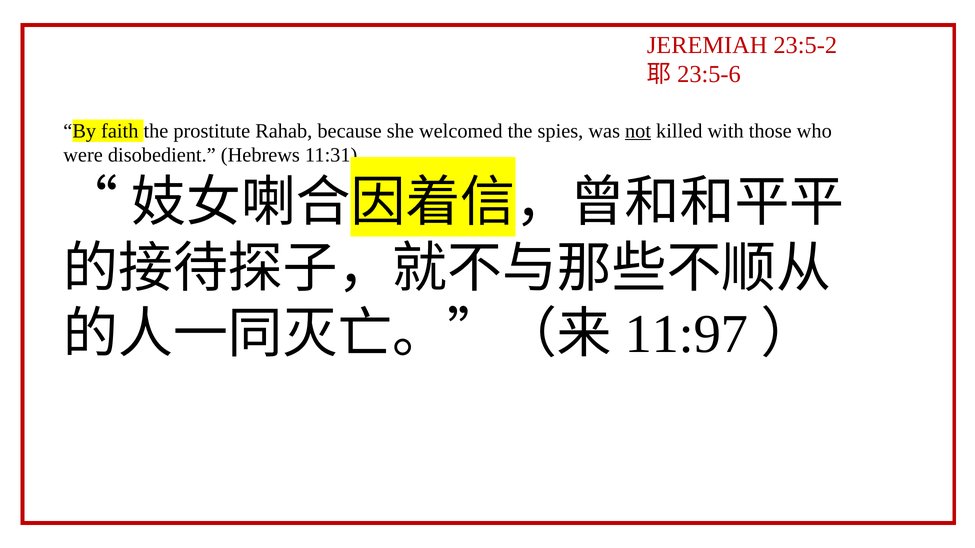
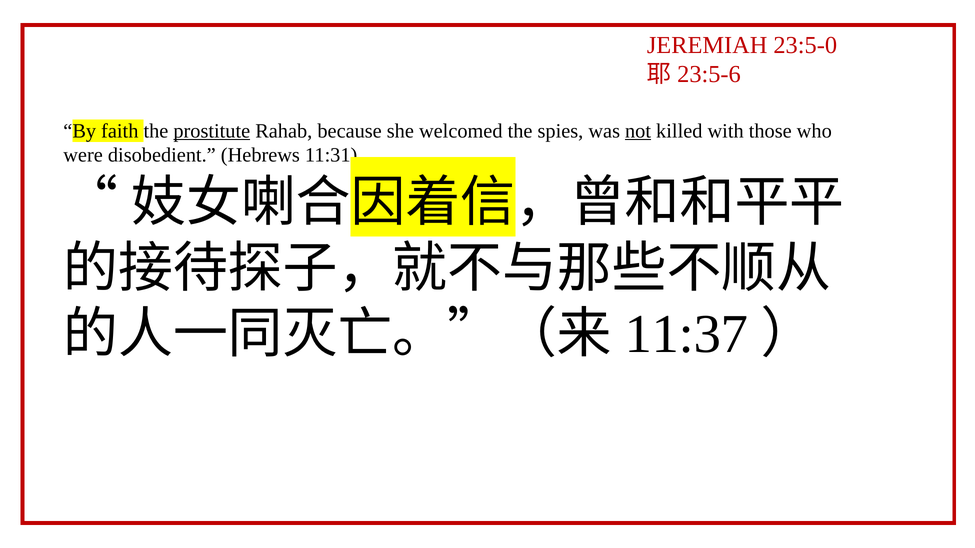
23:5-2: 23:5-2 -> 23:5-0
prostitute underline: none -> present
11:97: 11:97 -> 11:37
